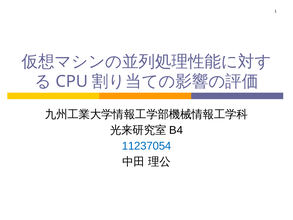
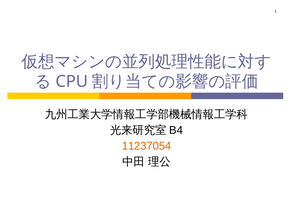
11237054 colour: blue -> orange
